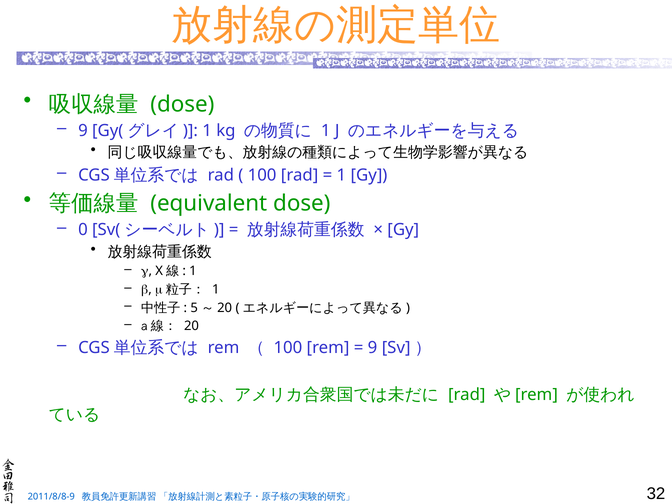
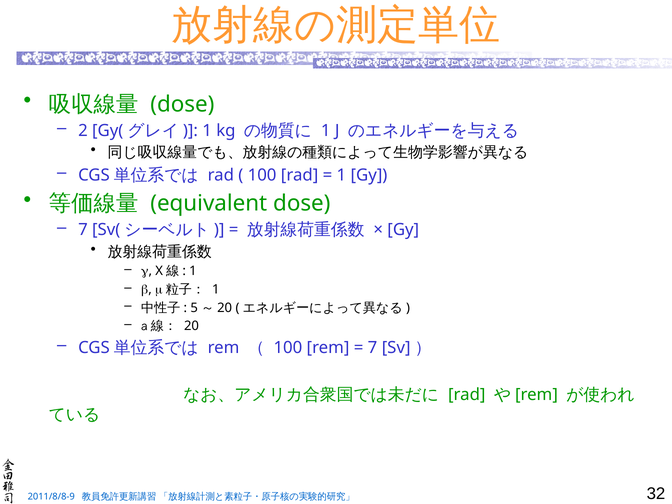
9 at (83, 131): 9 -> 2
0 at (83, 230): 0 -> 7
9 at (373, 348): 9 -> 7
